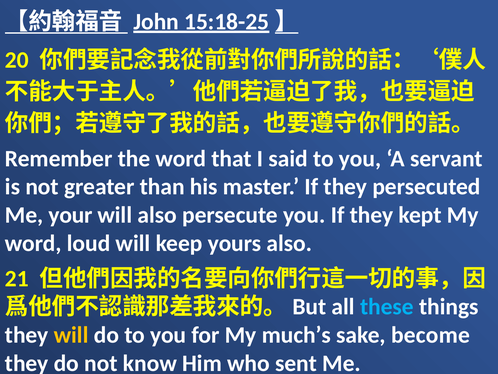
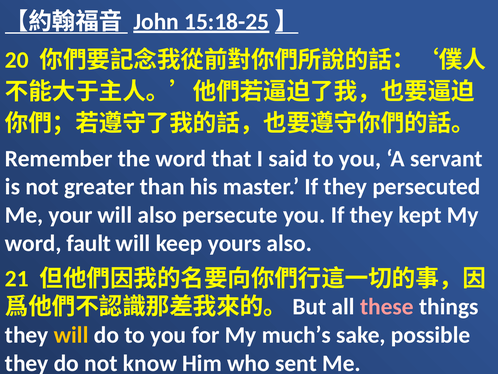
loud: loud -> fault
these colour: light blue -> pink
become: become -> possible
